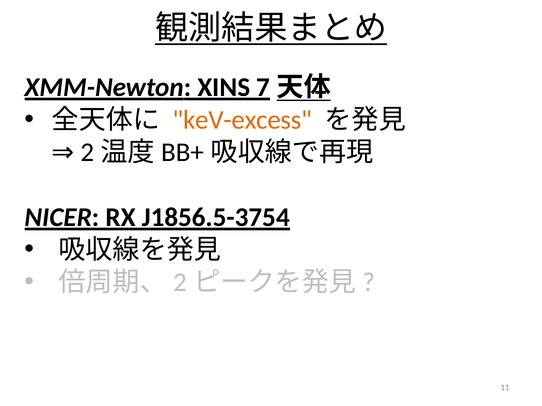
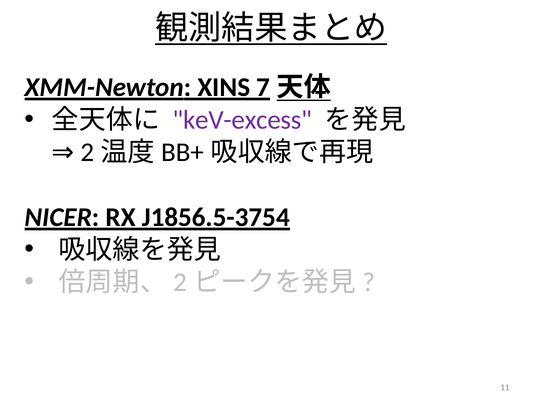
keV-excess colour: orange -> purple
